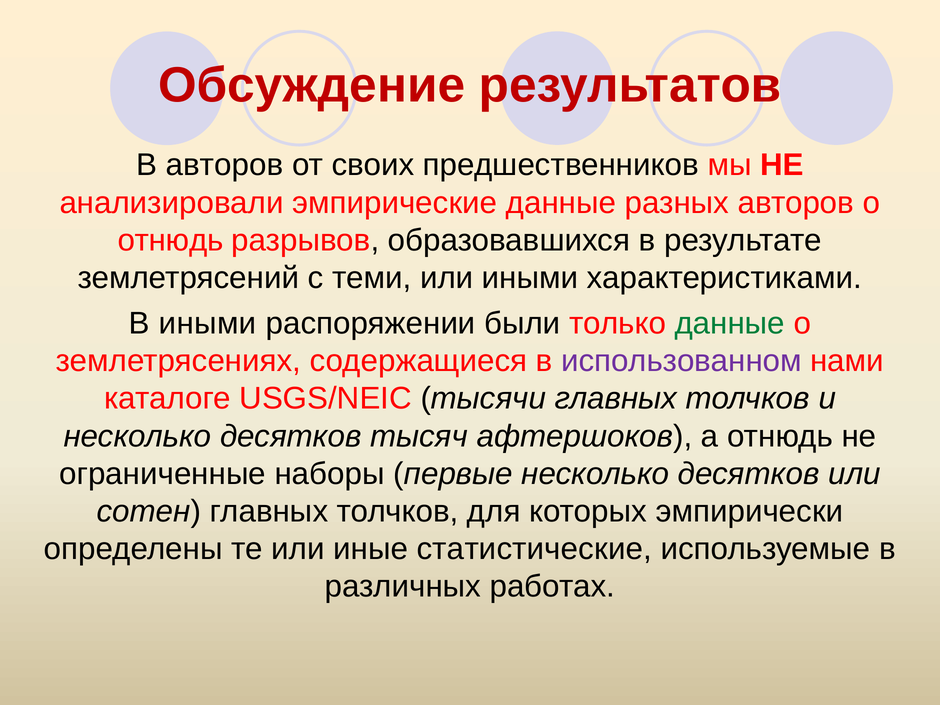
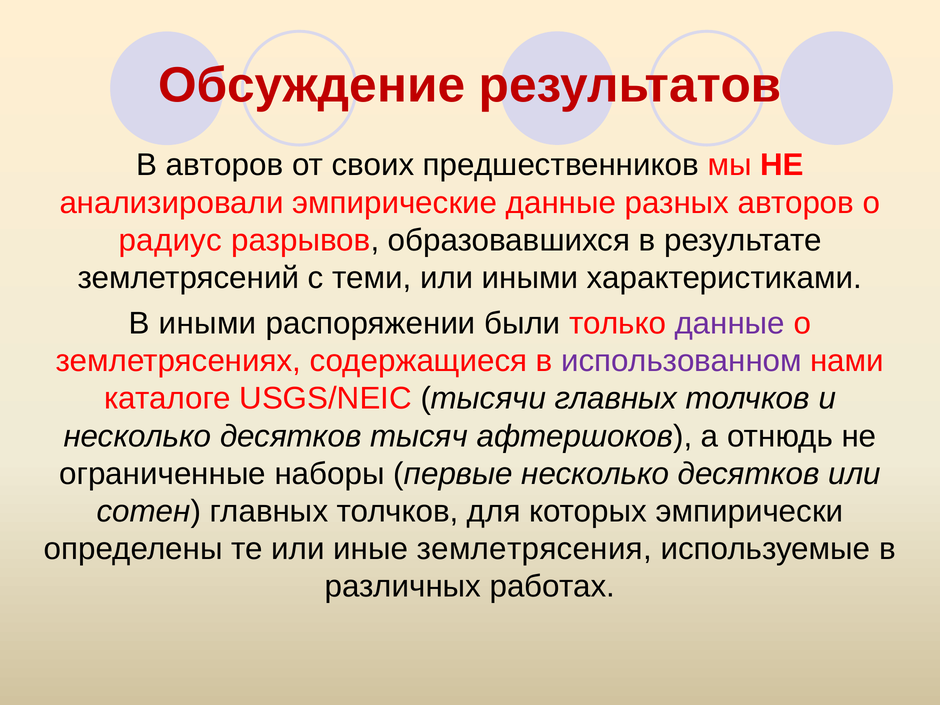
отнюдь at (171, 240): отнюдь -> радиус
данные at (730, 323) colour: green -> purple
статистические: статистические -> землетрясения
